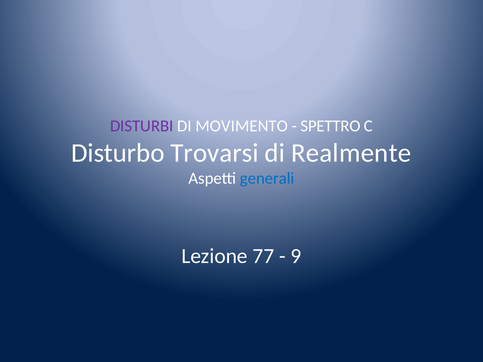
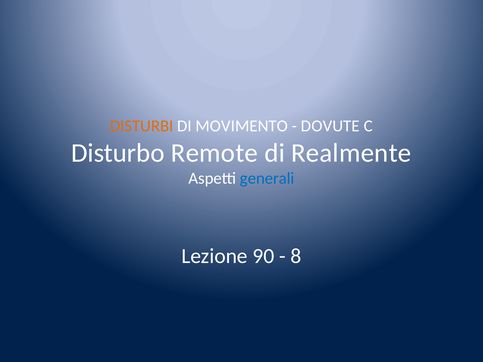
DISTURBI colour: purple -> orange
SPETTRO: SPETTRO -> DOVUTE
Trovarsi: Trovarsi -> Remote
77: 77 -> 90
9: 9 -> 8
